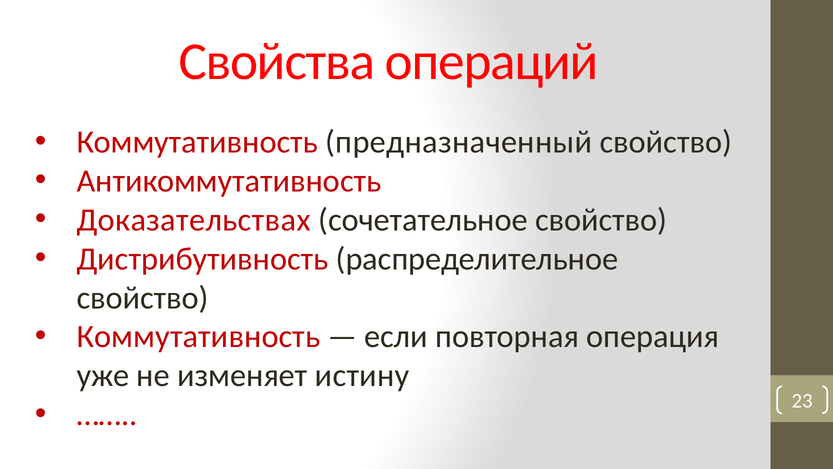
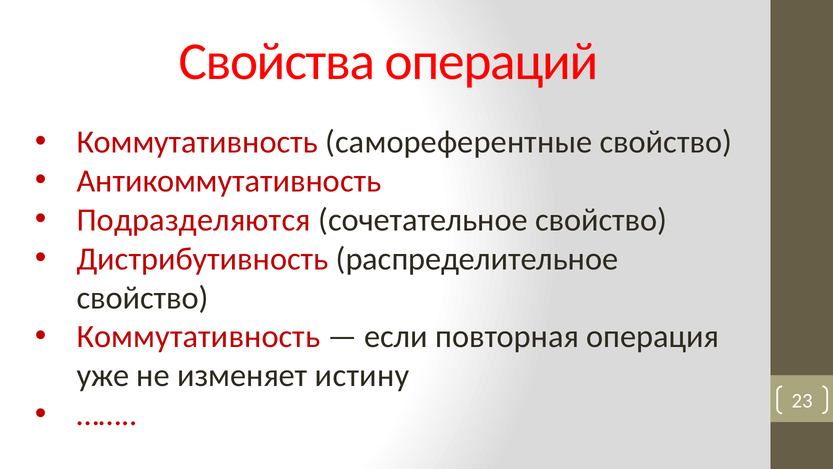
предназначенный: предназначенный -> самореферентные
Доказательствах: Доказательствах -> Подразделяются
